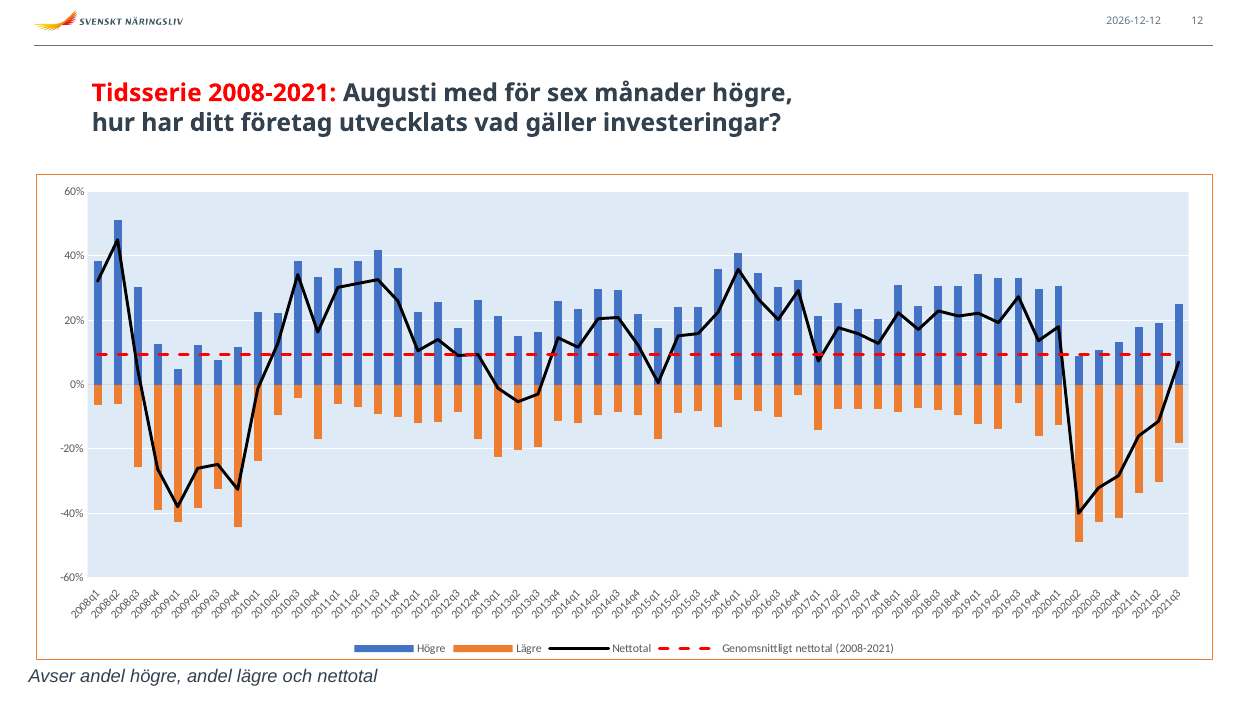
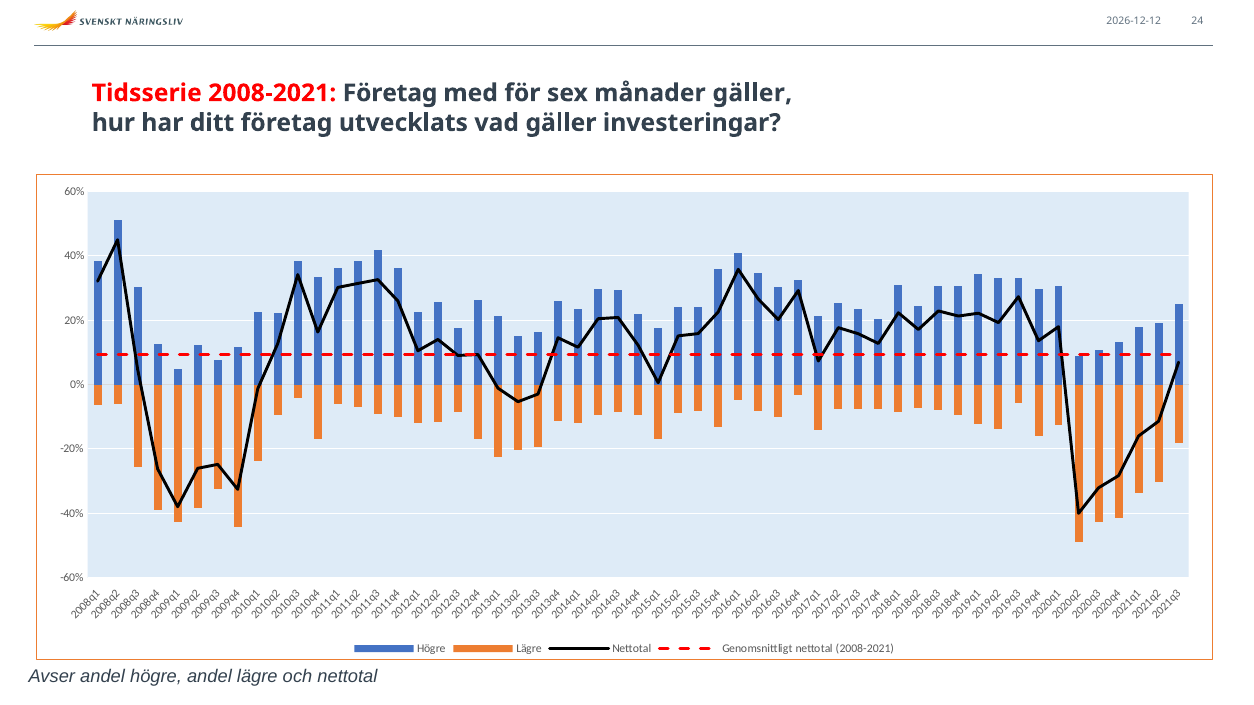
12: 12 -> 24
2008-2021 Augusti: Augusti -> Företag
månader högre: högre -> gäller
